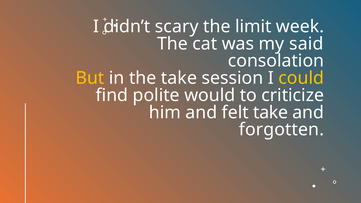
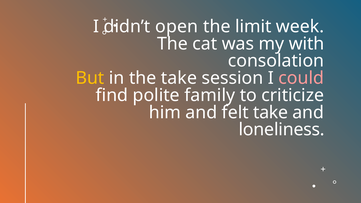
scary: scary -> open
said: said -> with
could colour: yellow -> pink
would: would -> family
forgotten: forgotten -> loneliness
